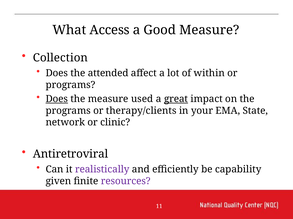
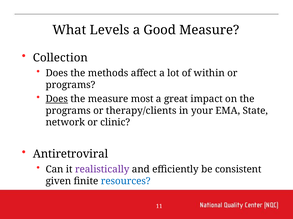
Access: Access -> Levels
attended: attended -> methods
used: used -> most
great underline: present -> none
capability: capability -> consistent
resources colour: purple -> blue
